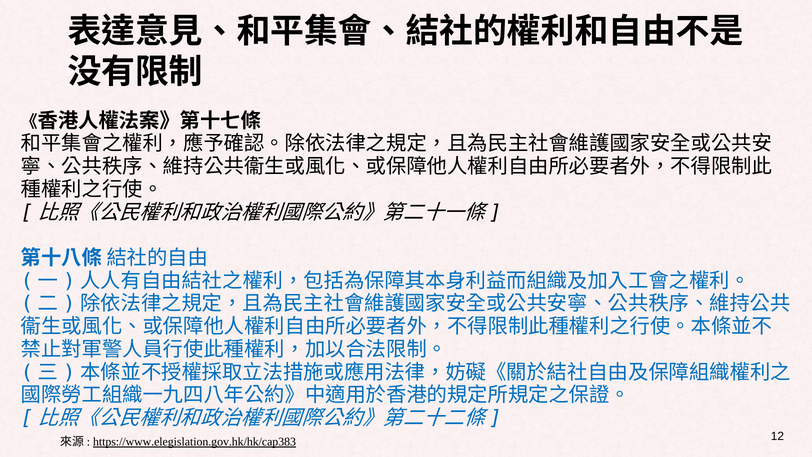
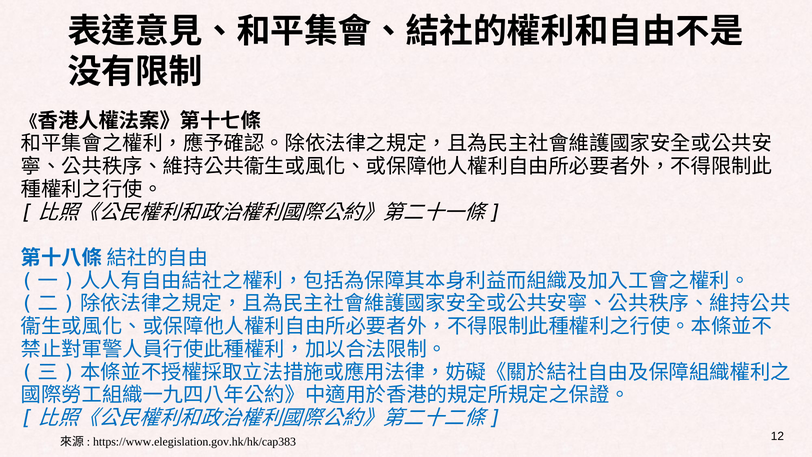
https://www.elegislation.gov.hk/hk/cap383 underline: present -> none
